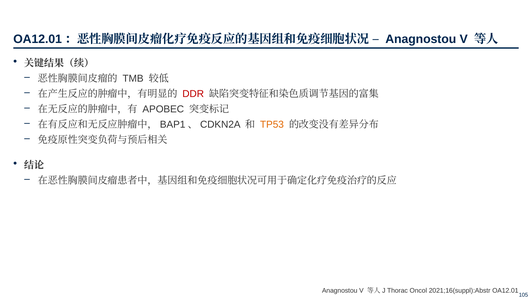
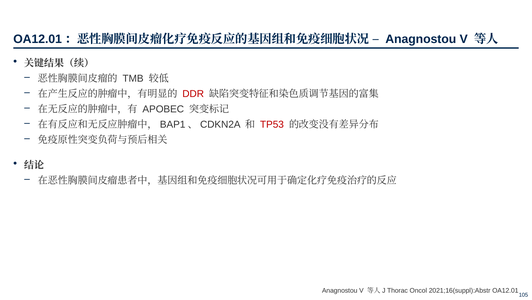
TP53 colour: orange -> red
